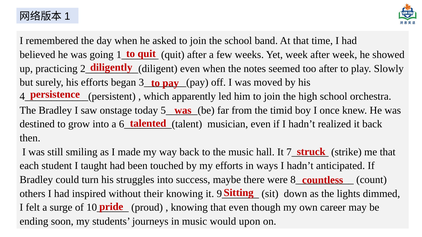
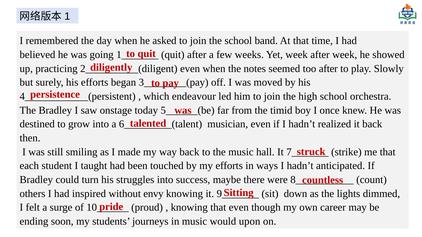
apparently: apparently -> endeavour
their: their -> envy
